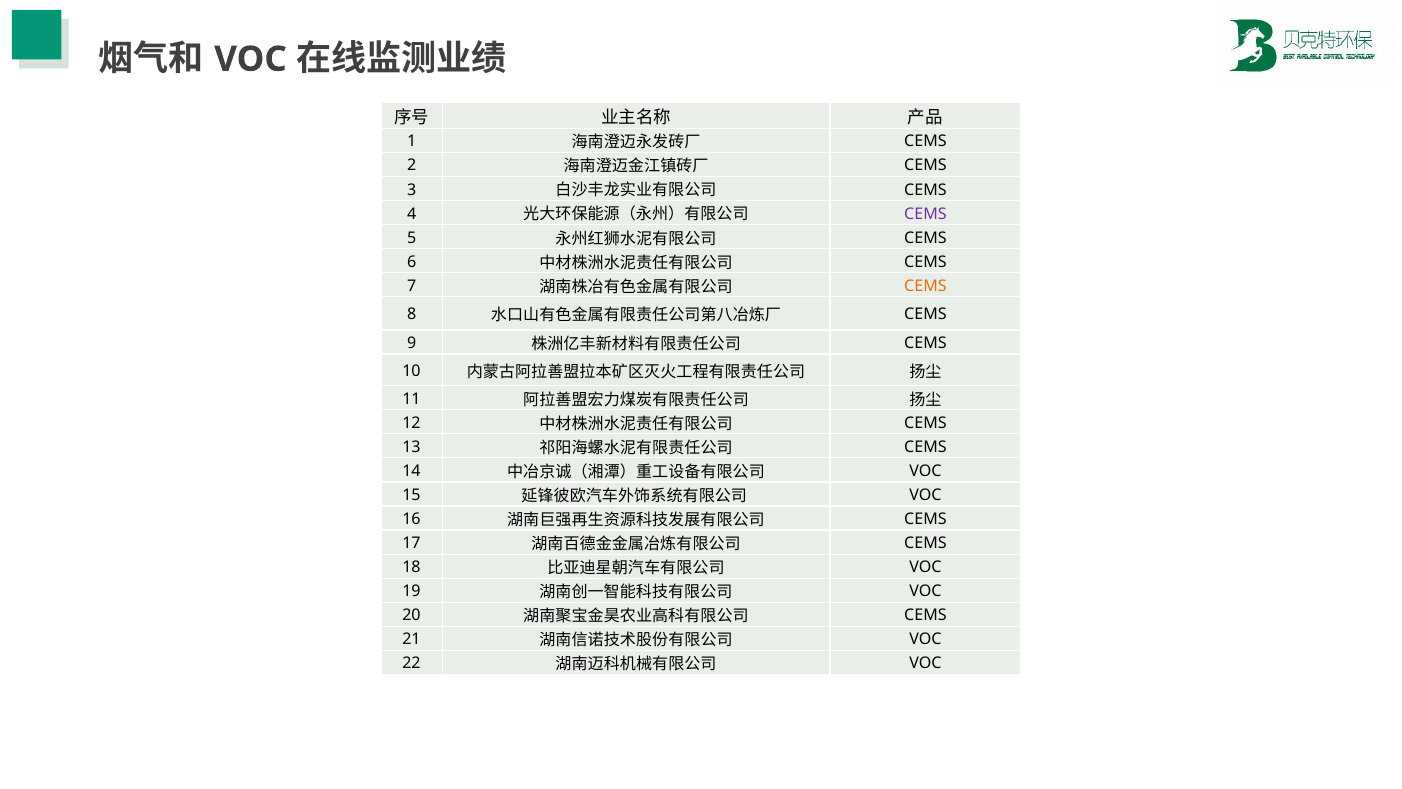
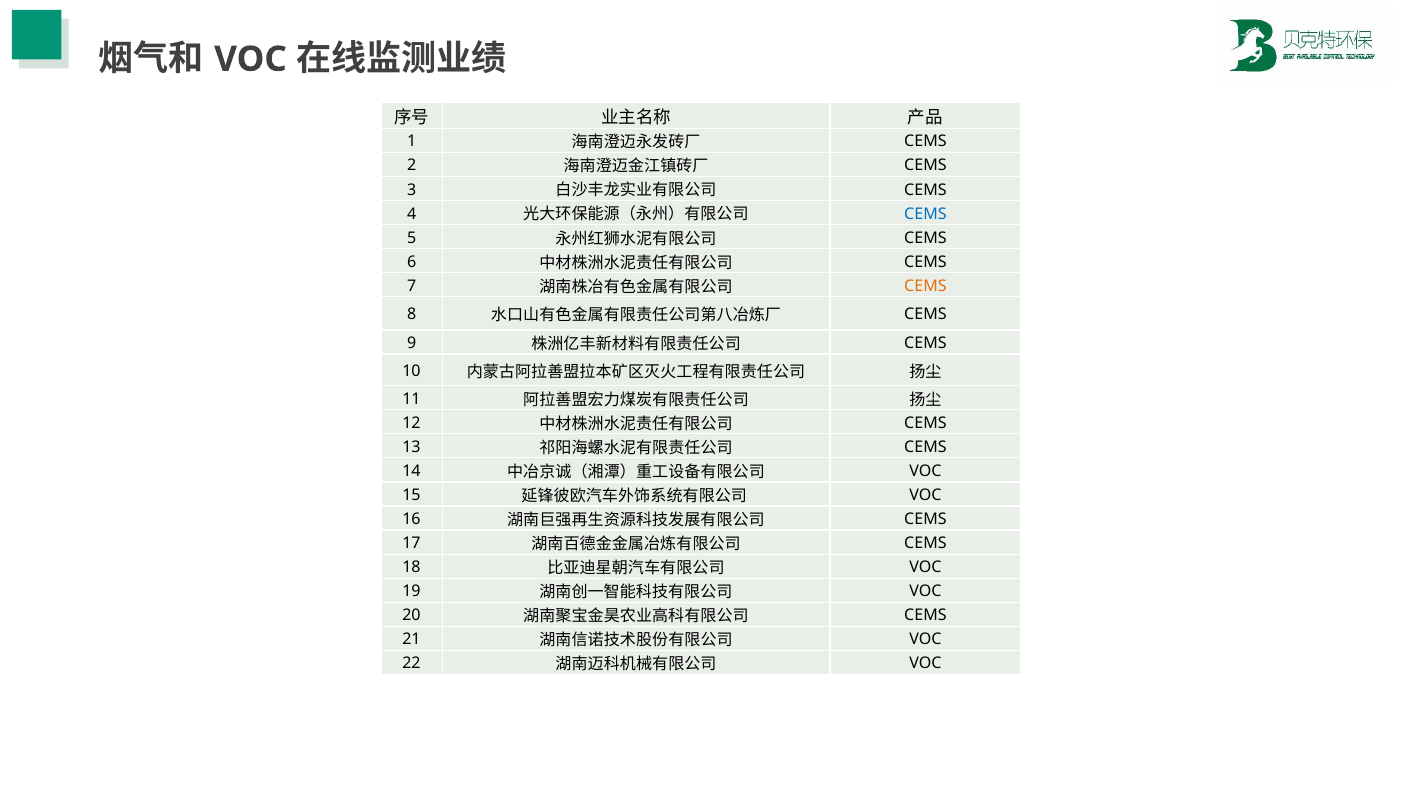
CEMS at (925, 214) colour: purple -> blue
